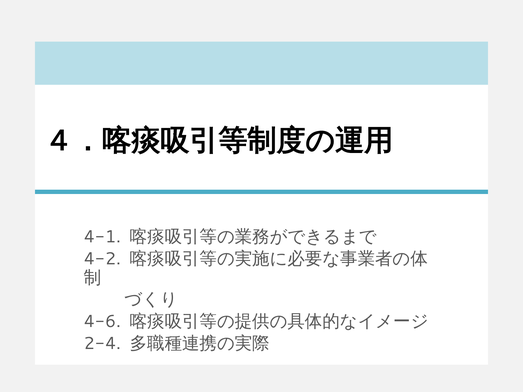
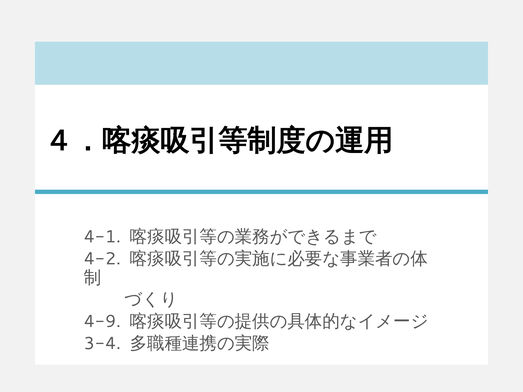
4-6: 4-6 -> 4-9
2-4: 2-4 -> 3-4
